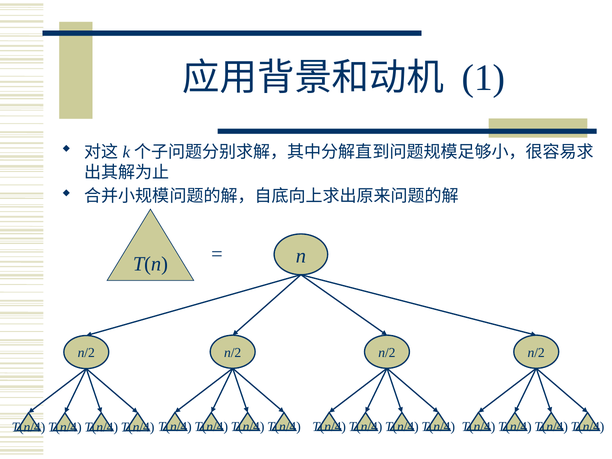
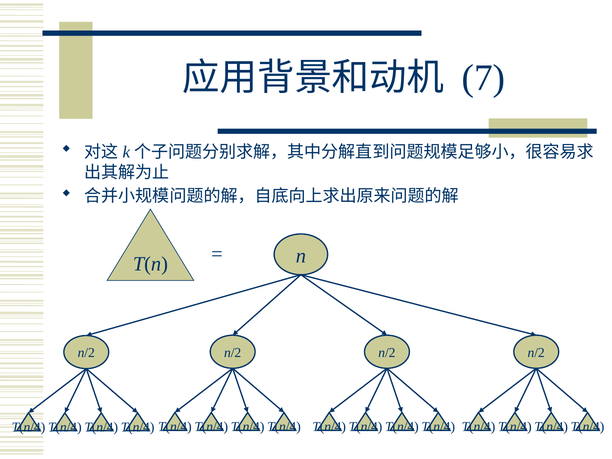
1: 1 -> 7
